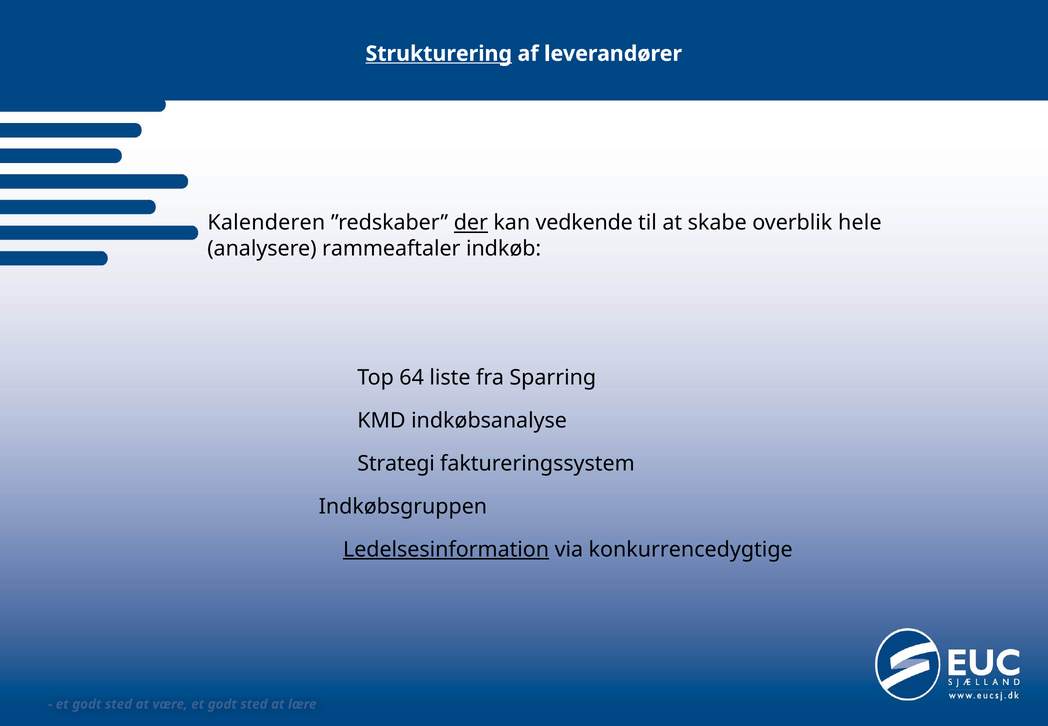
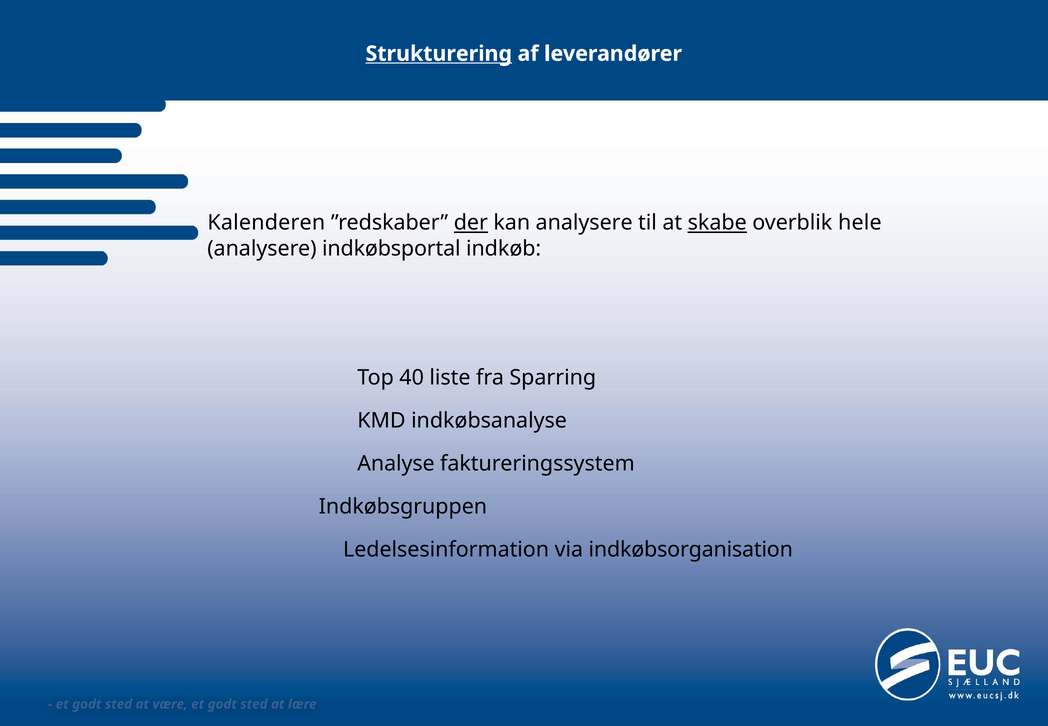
kan vedkende: vedkende -> analysere
skabe underline: none -> present
rammeaftaler: rammeaftaler -> indkøbsportal
64: 64 -> 40
Strategi: Strategi -> Analyse
Ledelsesinformation underline: present -> none
konkurrencedygtige: konkurrencedygtige -> indkøbsorganisation
